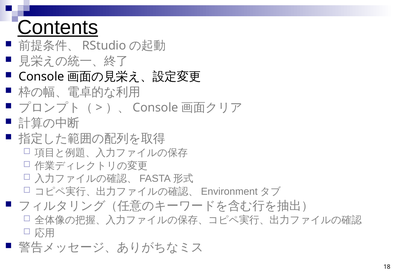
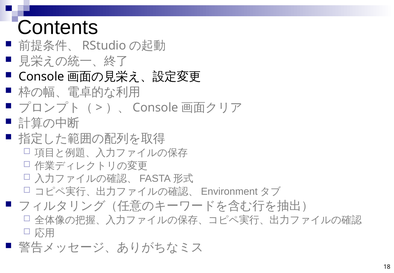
Contents underline: present -> none
